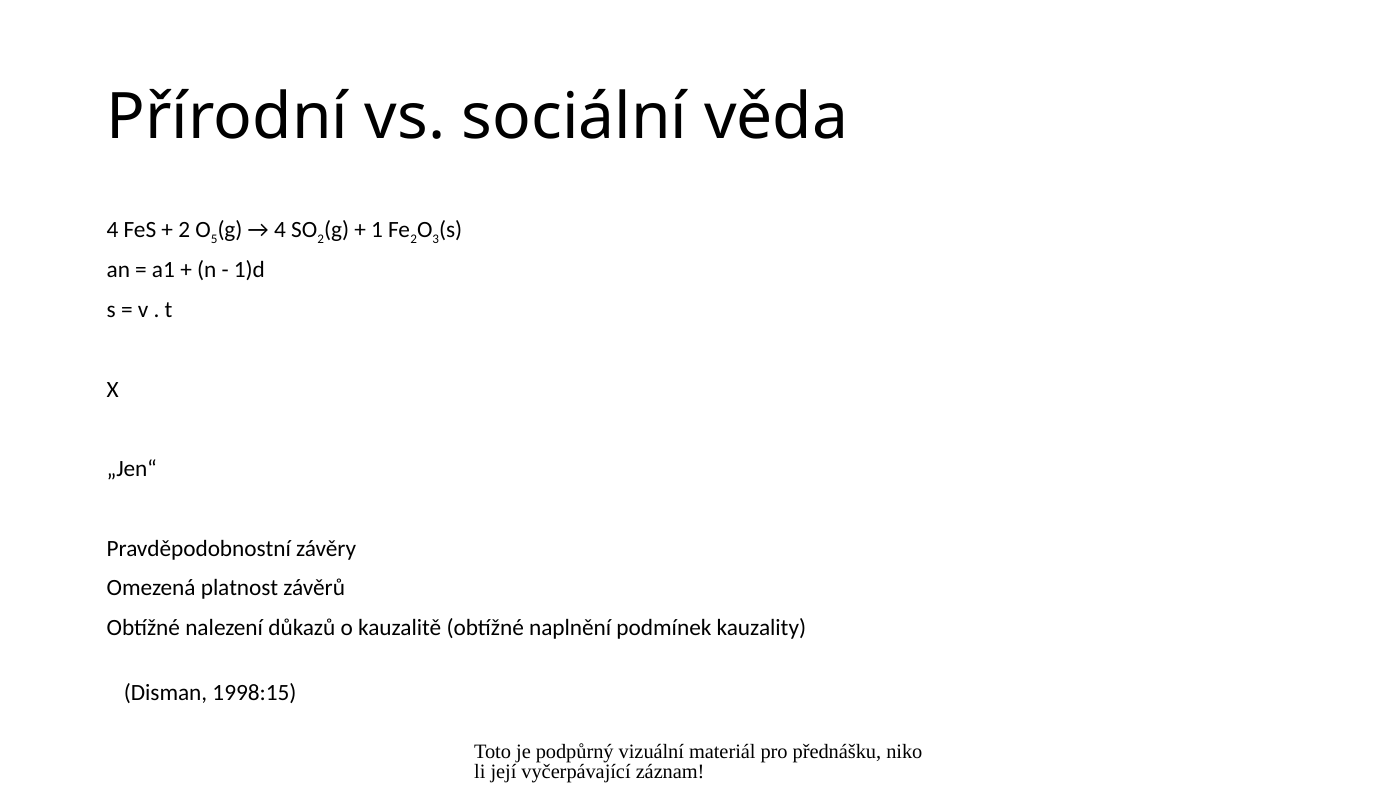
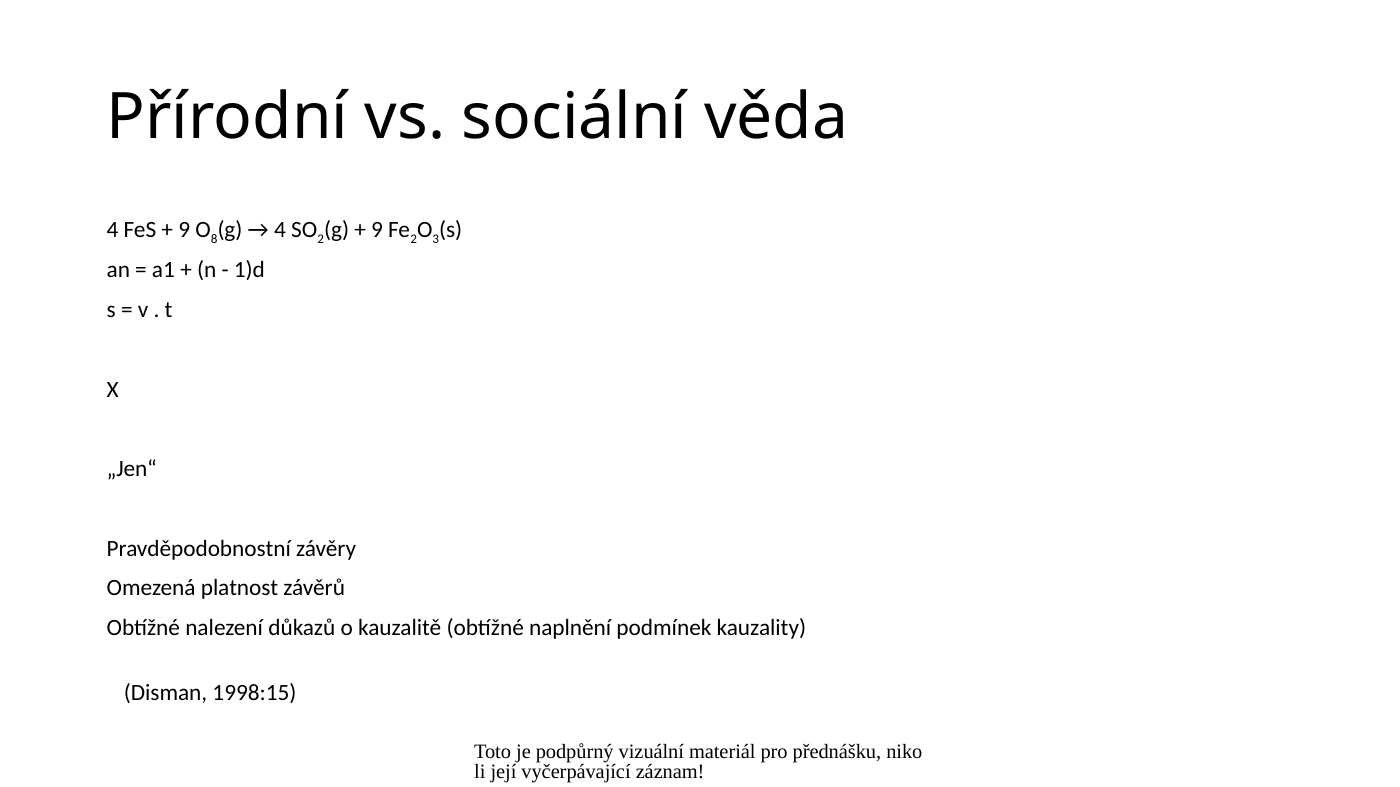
2 at (184, 230): 2 -> 9
5: 5 -> 8
1 at (377, 230): 1 -> 9
